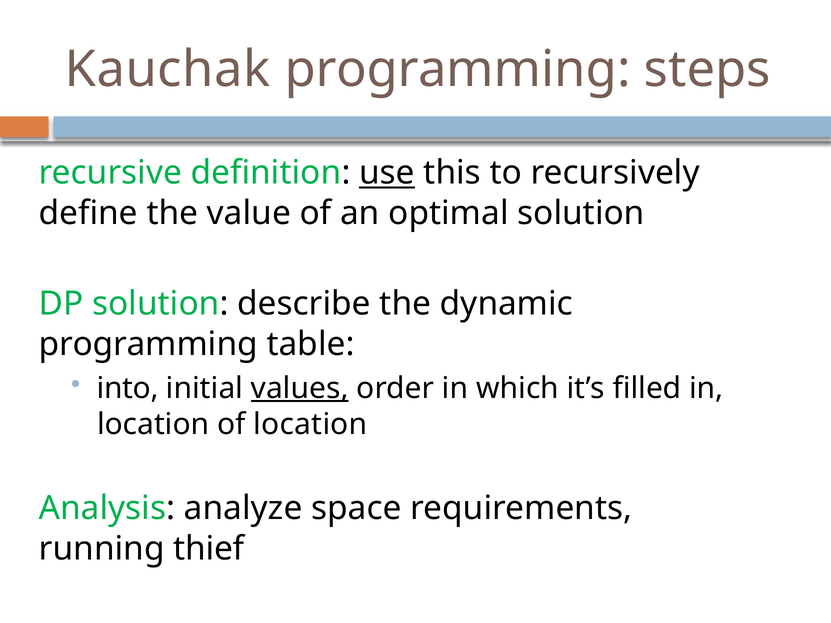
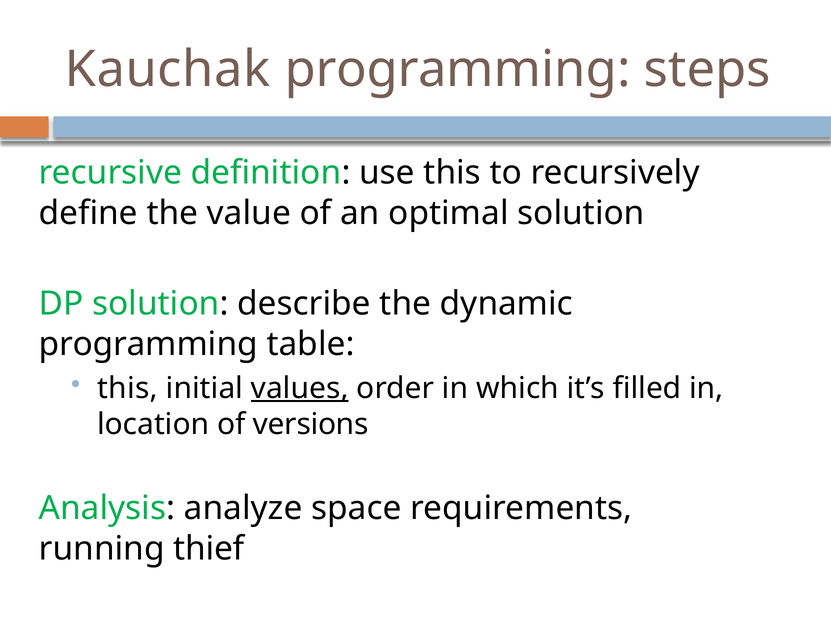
use underline: present -> none
into at (128, 388): into -> this
of location: location -> versions
